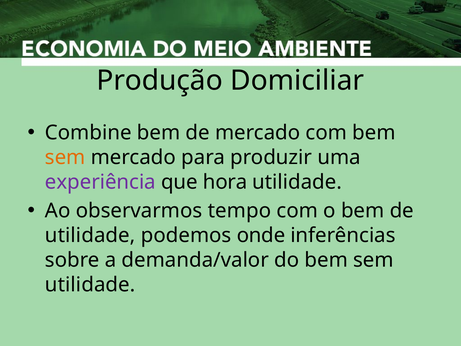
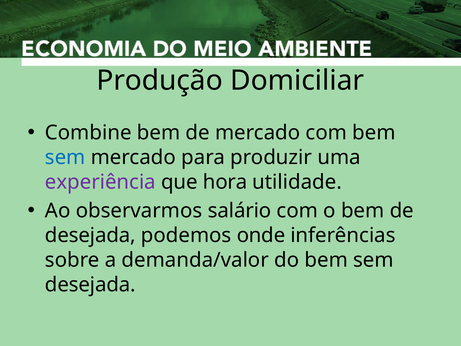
sem at (65, 157) colour: orange -> blue
tempo: tempo -> salário
utilidade at (90, 235): utilidade -> desejada
utilidade at (90, 285): utilidade -> desejada
